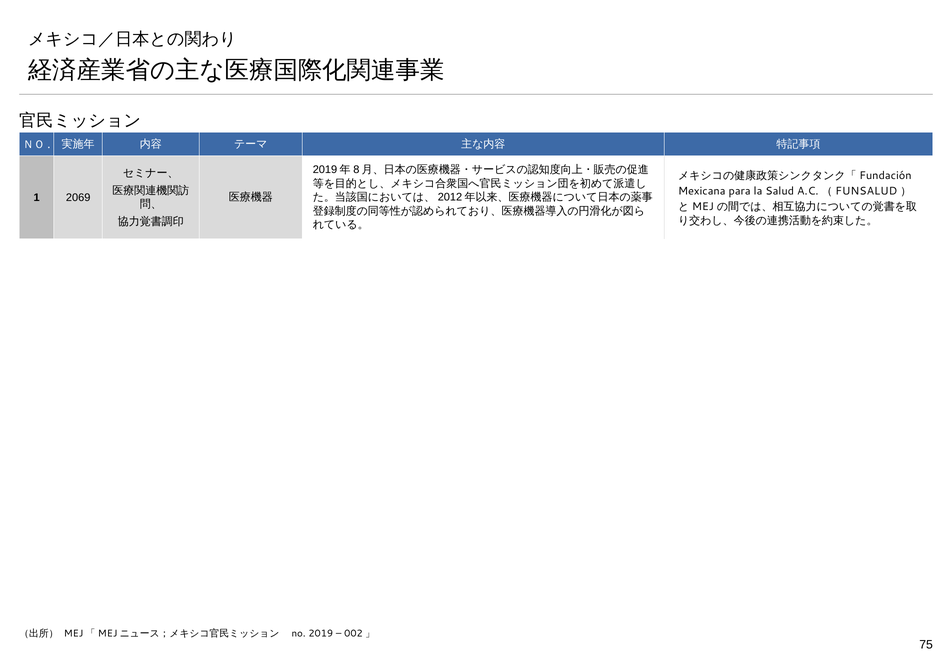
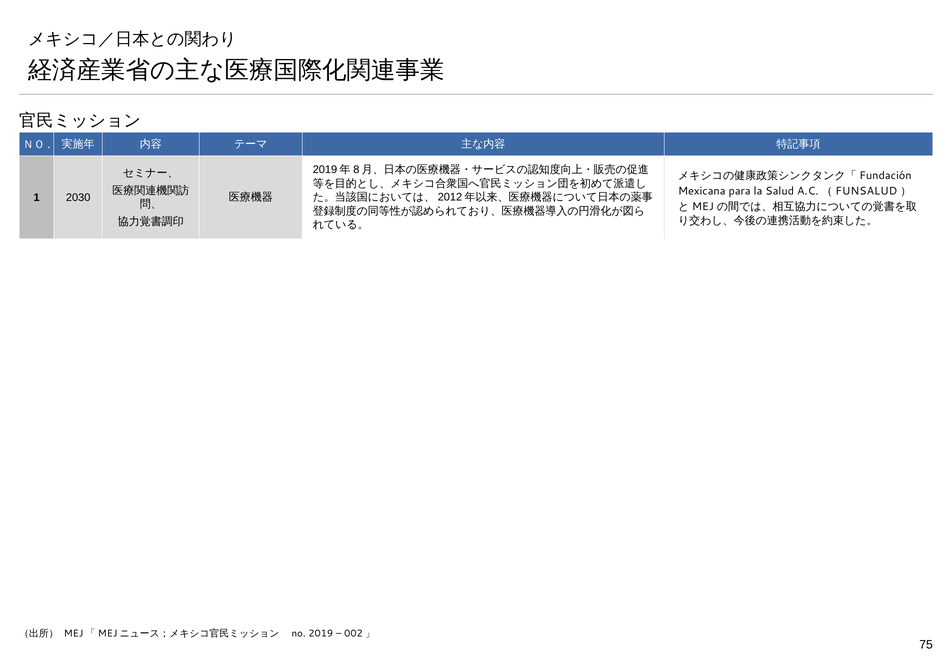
2069: 2069 -> 2030
